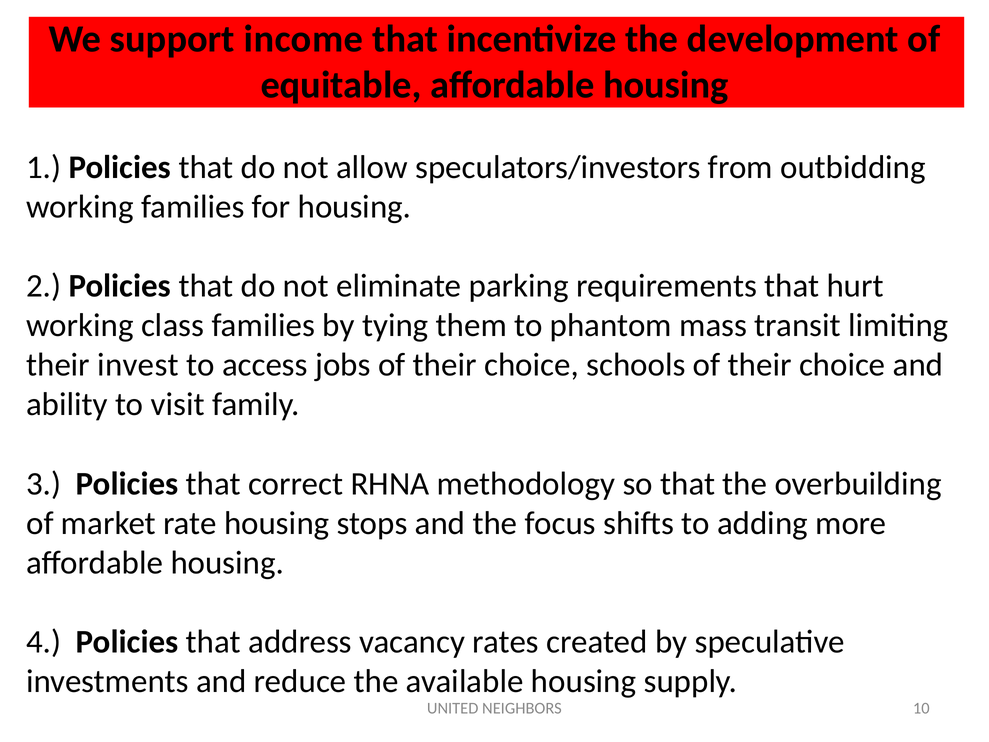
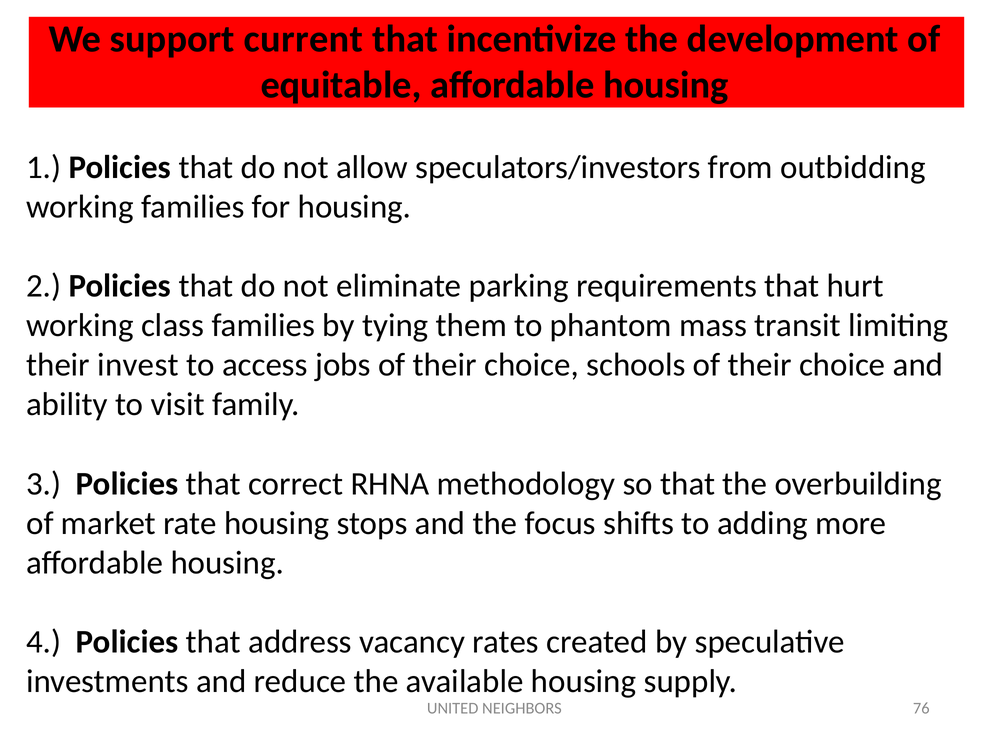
income: income -> current
10: 10 -> 76
